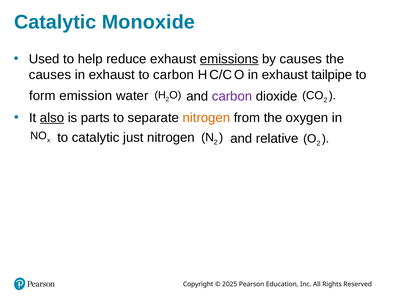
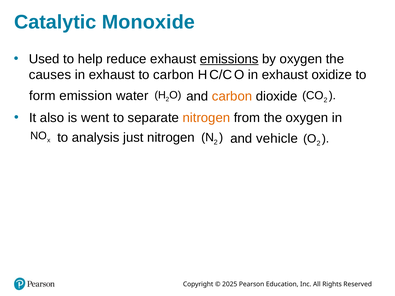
by causes: causes -> oxygen
tailpipe: tailpipe -> oxidize
carbon at (232, 96) colour: purple -> orange
also underline: present -> none
parts: parts -> went
to catalytic: catalytic -> analysis
relative: relative -> vehicle
